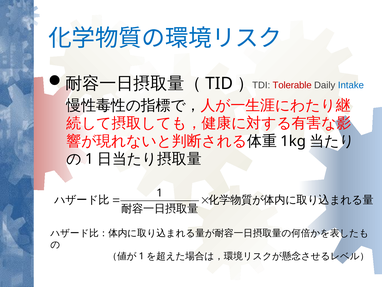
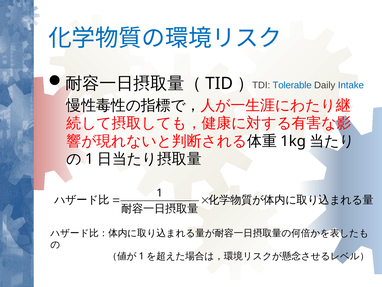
Tolerable colour: red -> blue
